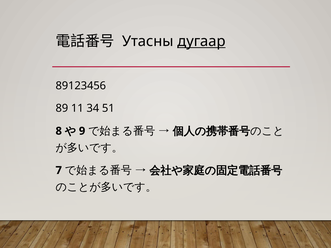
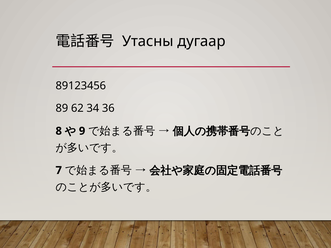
дугаар underline: present -> none
11: 11 -> 62
51: 51 -> 36
